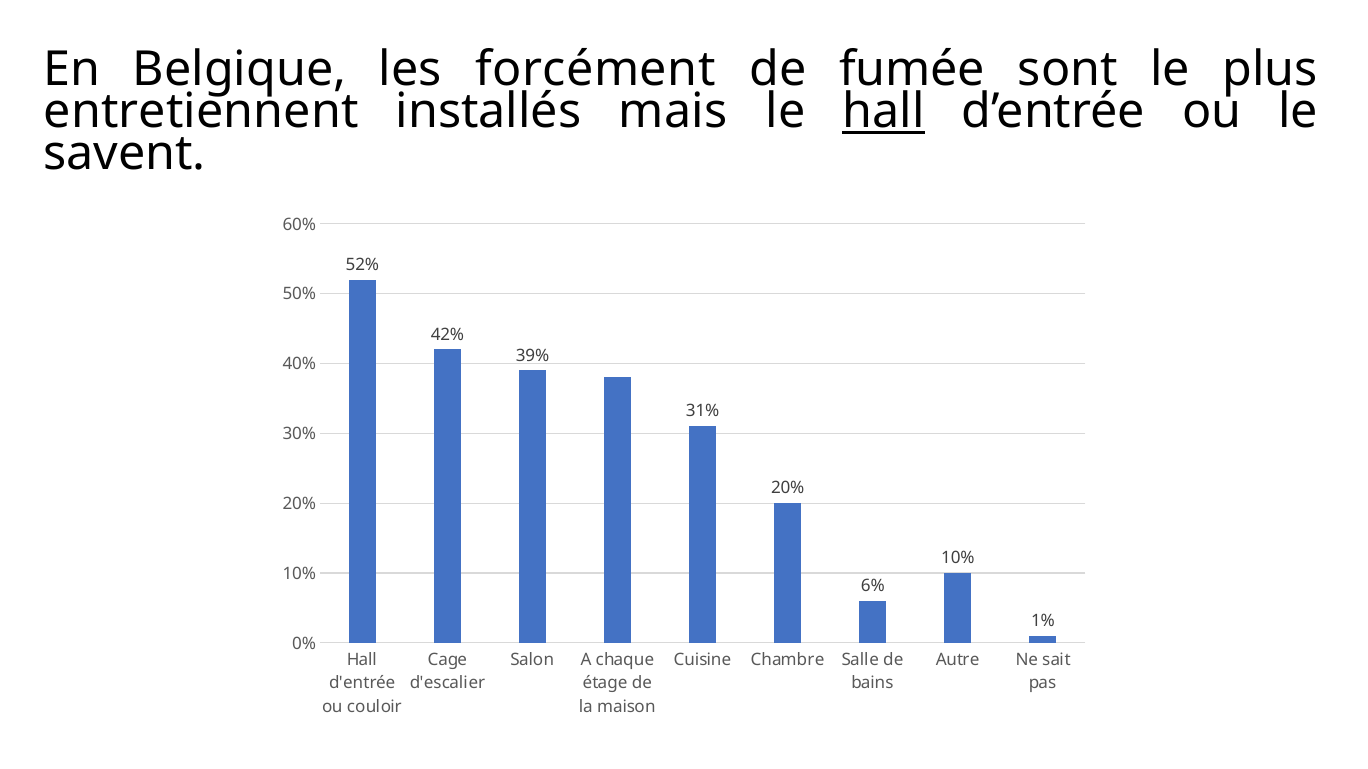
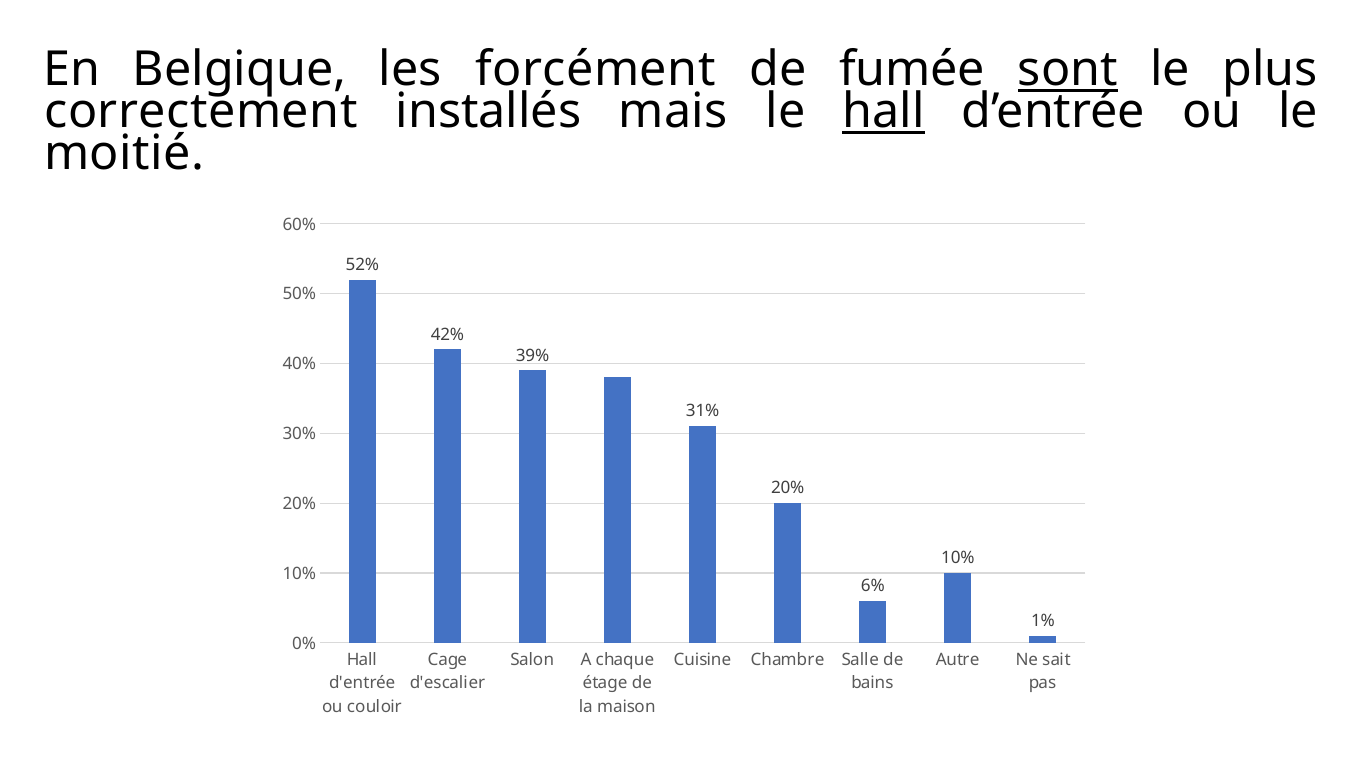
sont underline: none -> present
entretiennent: entretiennent -> correctement
savent: savent -> moitié
